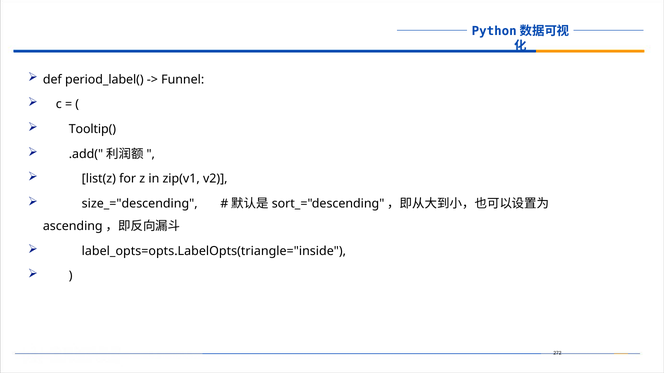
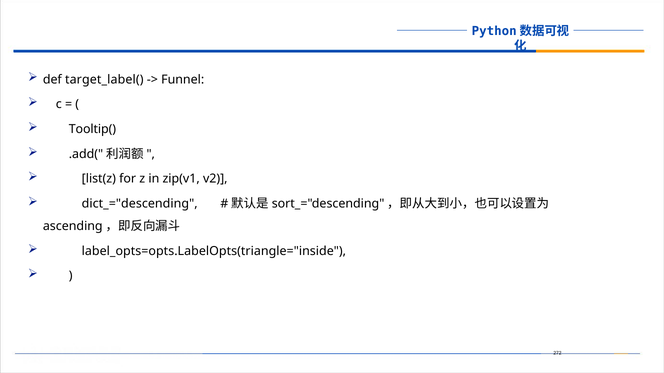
period_label(: period_label( -> target_label(
size_="descending: size_="descending -> dict_="descending
